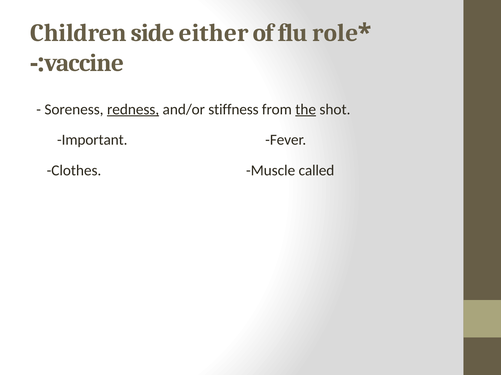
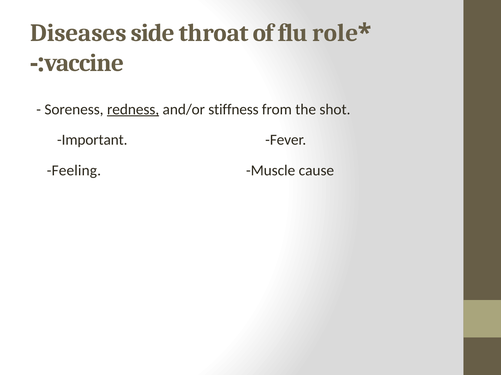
Children: Children -> Diseases
either: either -> throat
the underline: present -> none
Clothes: Clothes -> Feeling
called: called -> cause
